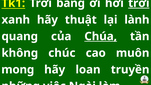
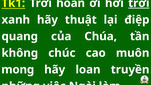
bằng: bằng -> hoàn
lành: lành -> điệp
Chúa underline: present -> none
